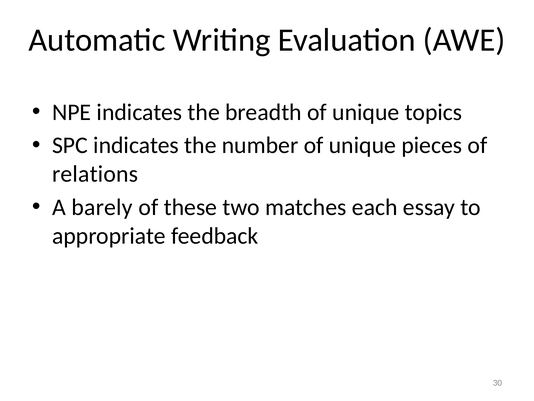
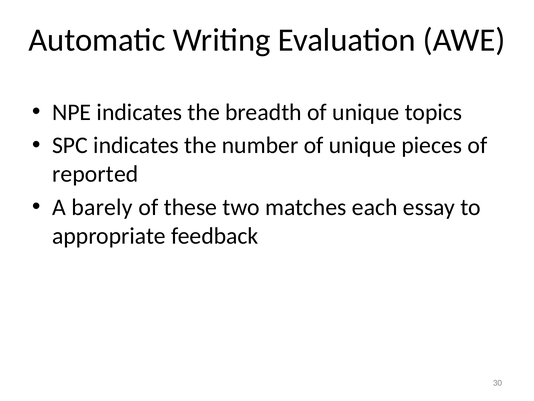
relations: relations -> reported
